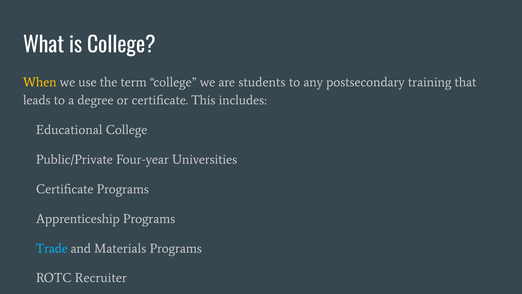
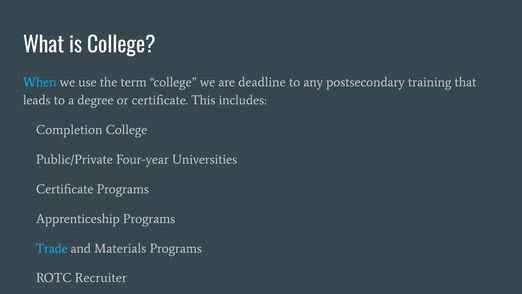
When colour: yellow -> light blue
students: students -> deadline
Educational: Educational -> Completion
